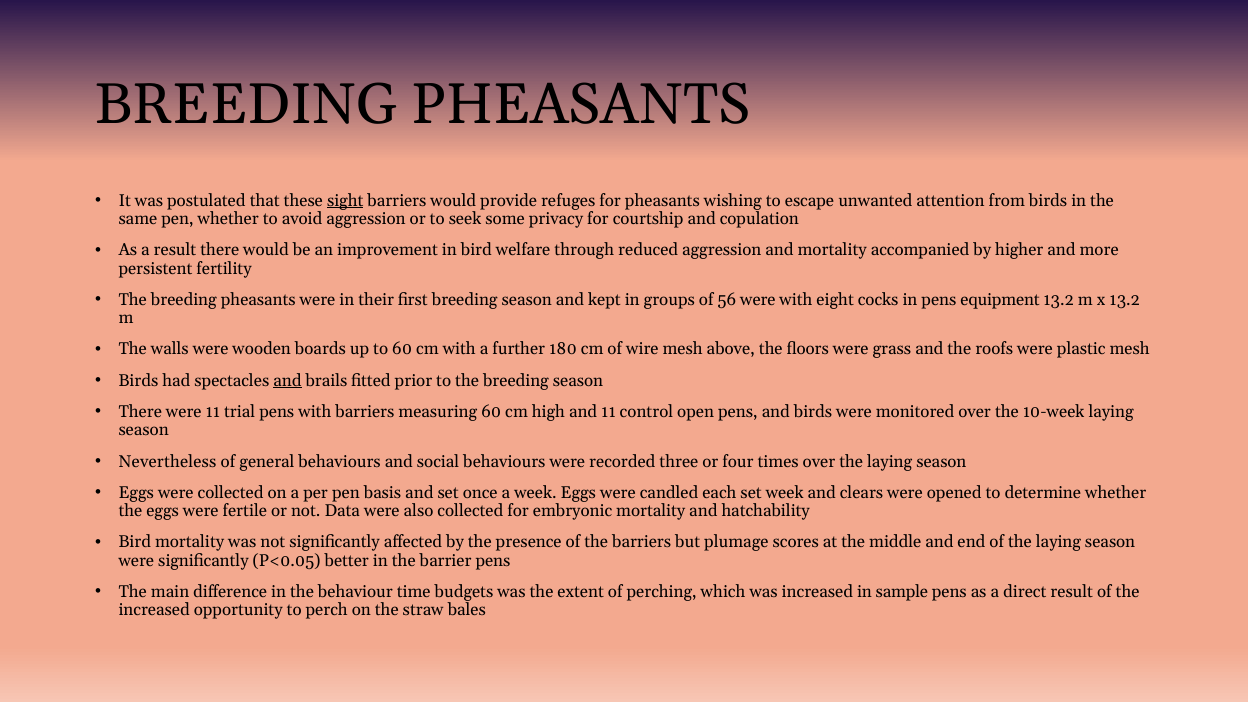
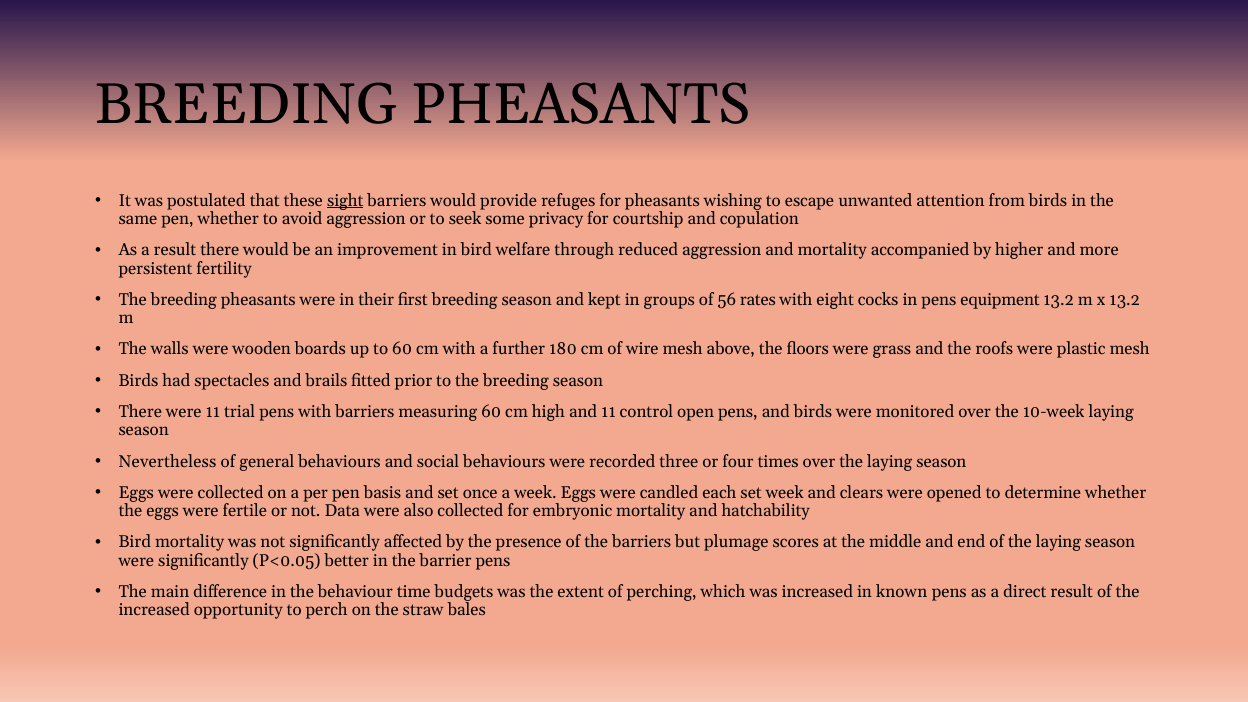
56 were: were -> rates
and at (287, 381) underline: present -> none
sample: sample -> known
